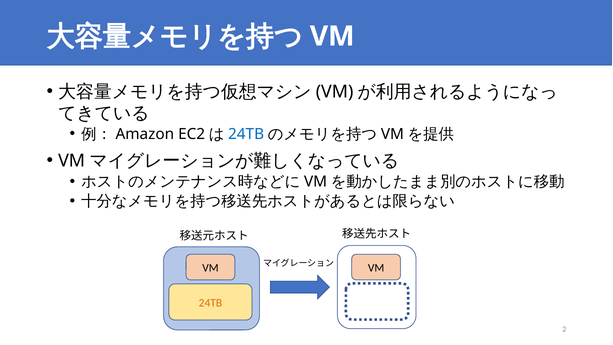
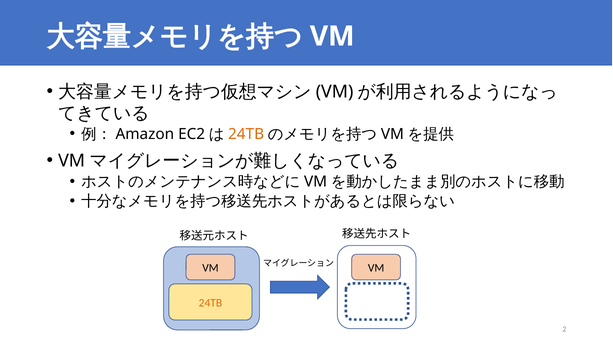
24TB at (246, 134) colour: blue -> orange
